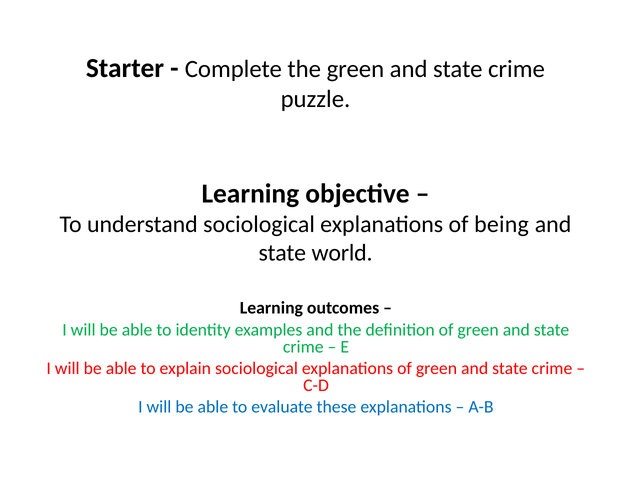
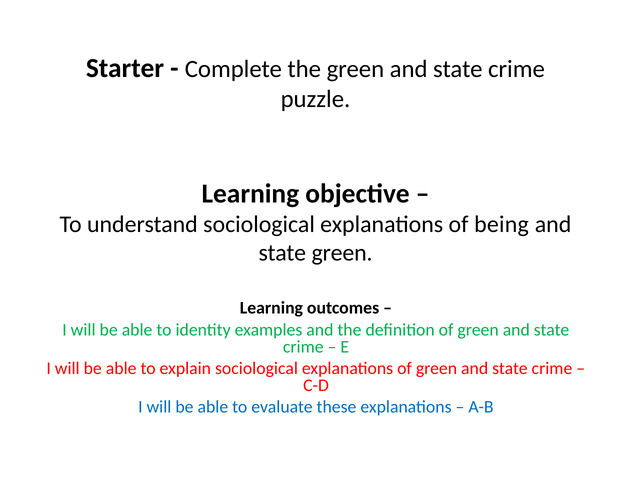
state world: world -> green
